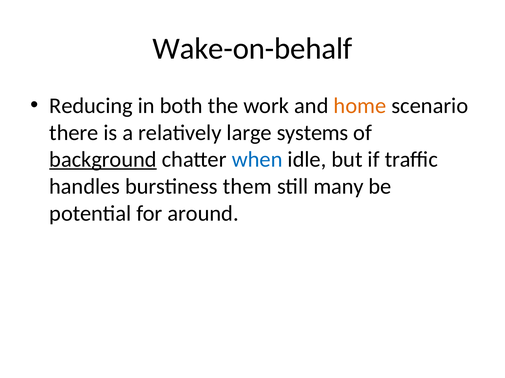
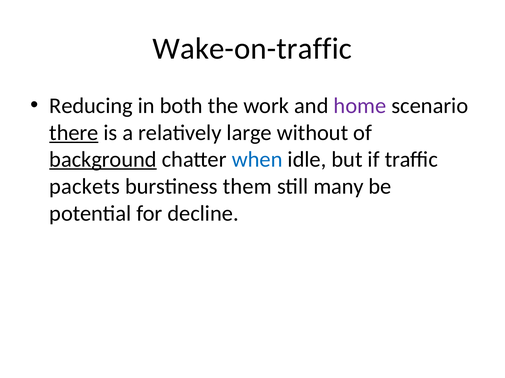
Wake-on-behalf: Wake-on-behalf -> Wake-on-traffic
home colour: orange -> purple
there underline: none -> present
systems: systems -> without
handles: handles -> packets
around: around -> decline
